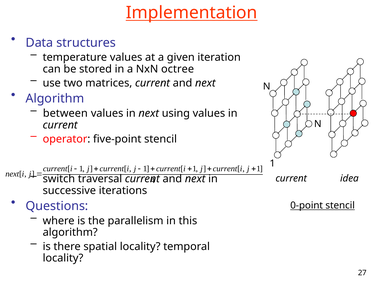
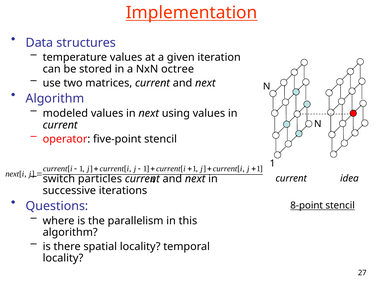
between: between -> modeled
traversal: traversal -> particles
0-point: 0-point -> 8-point
